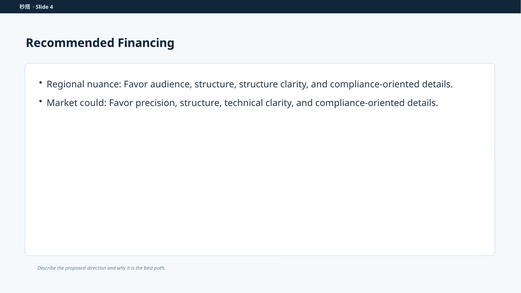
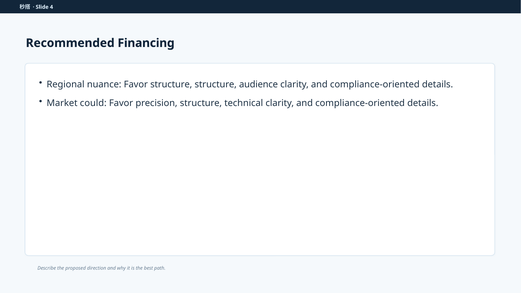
Favor audience: audience -> structure
structure structure: structure -> audience
